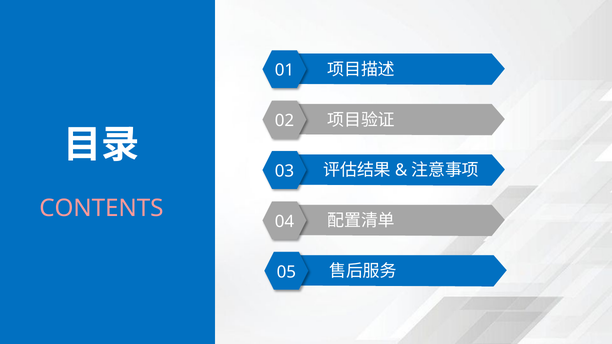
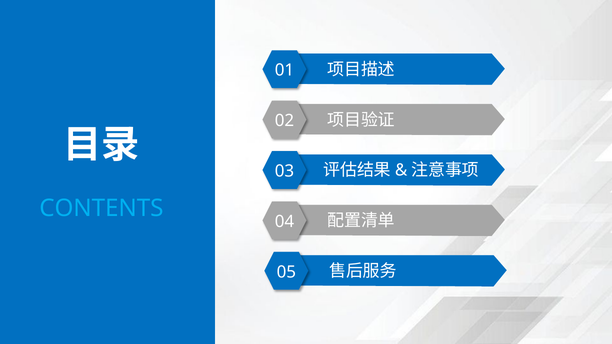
CONTENTS colour: pink -> light blue
